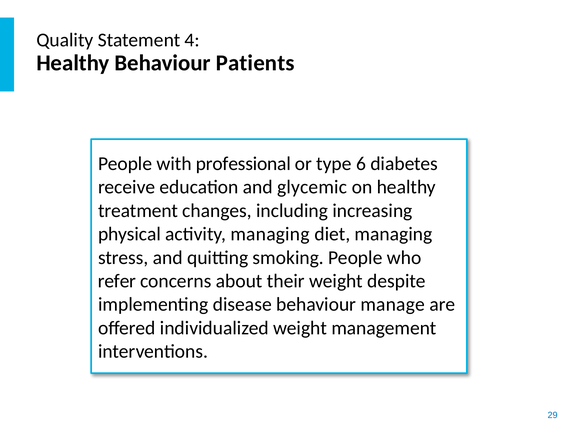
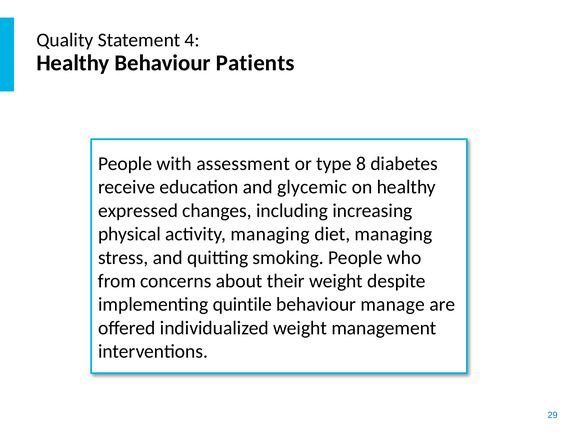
professional: professional -> assessment
6: 6 -> 8
treatment: treatment -> expressed
refer: refer -> from
disease: disease -> quintile
